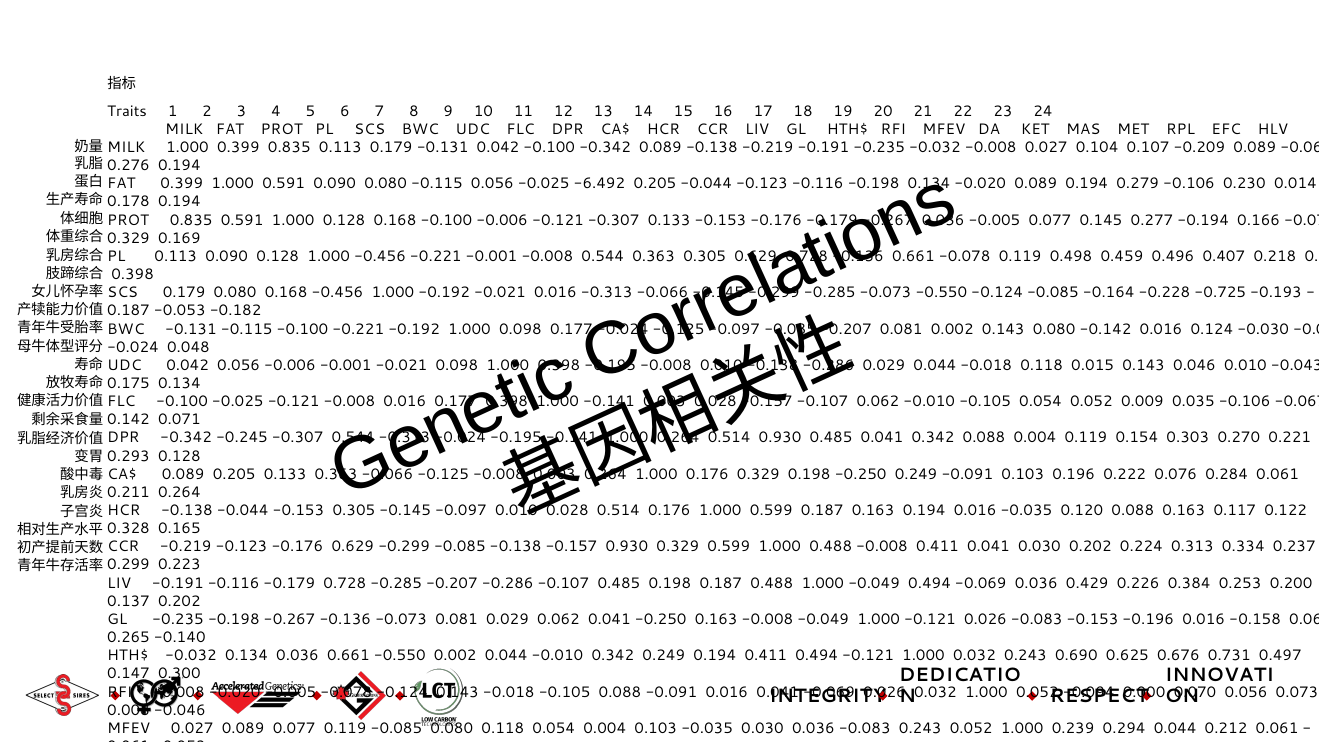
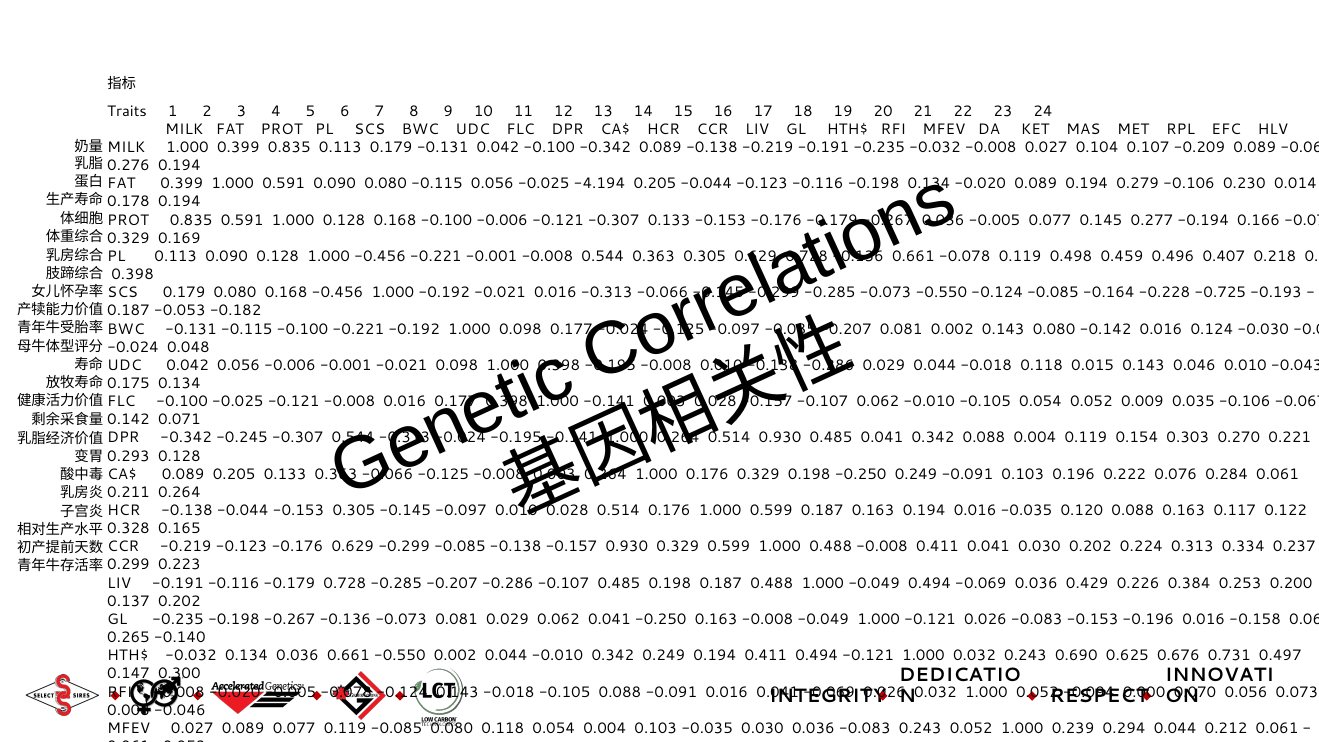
-6.492: -6.492 -> -4.194
